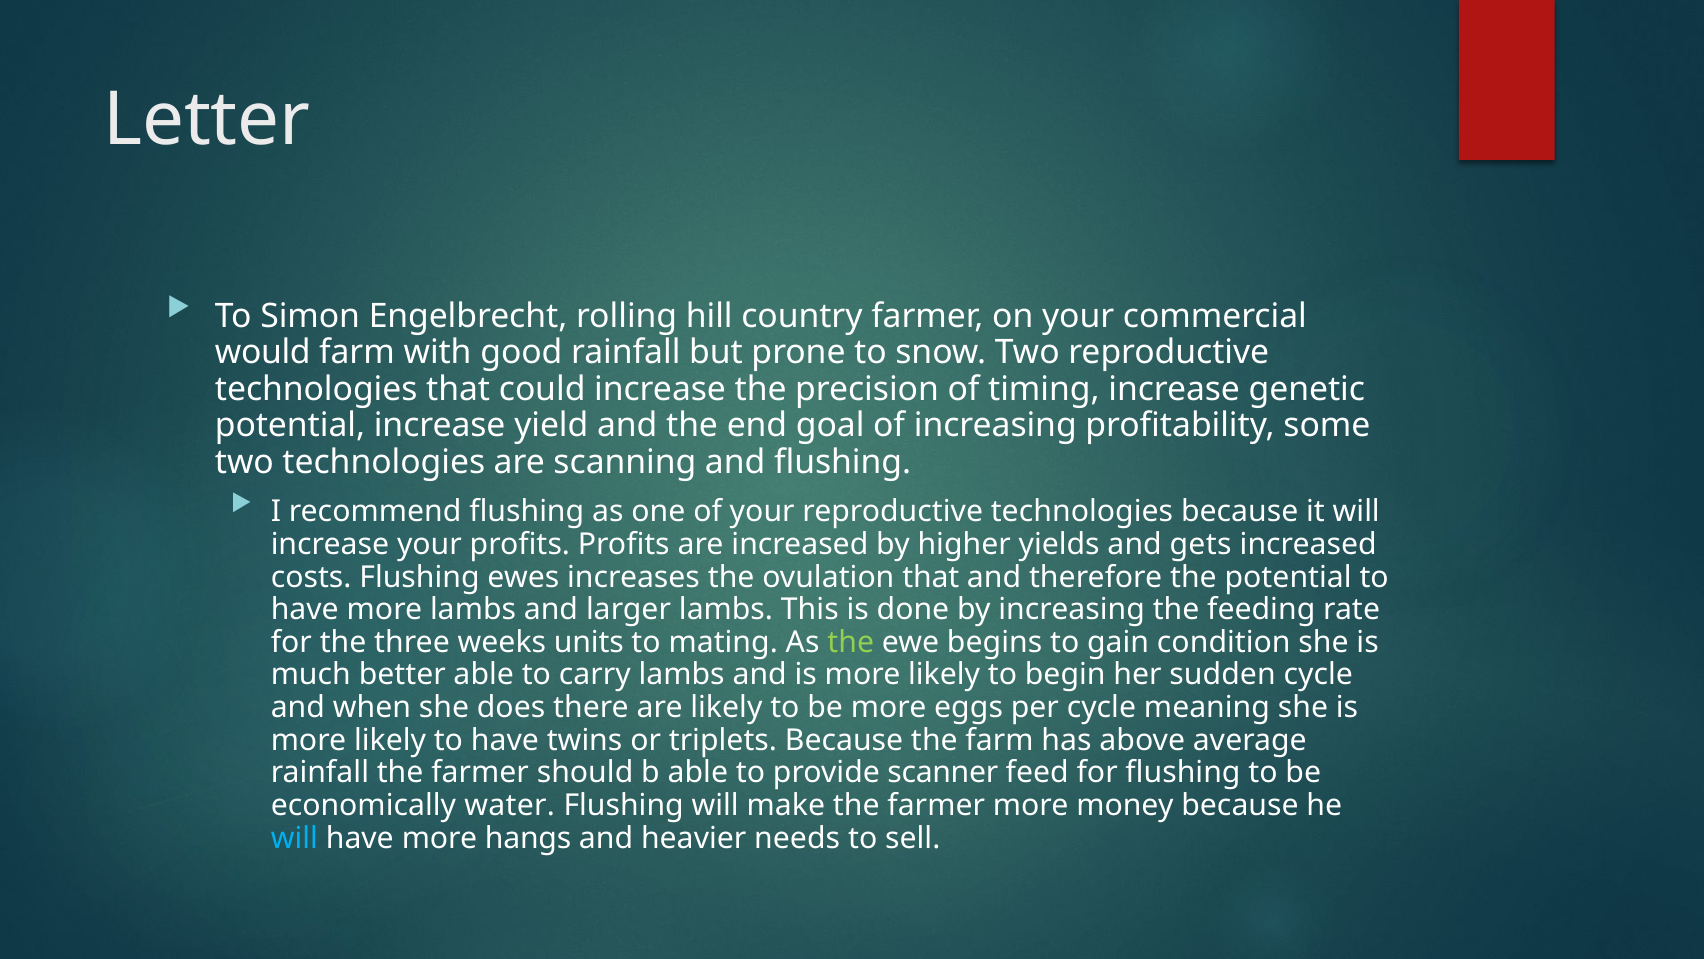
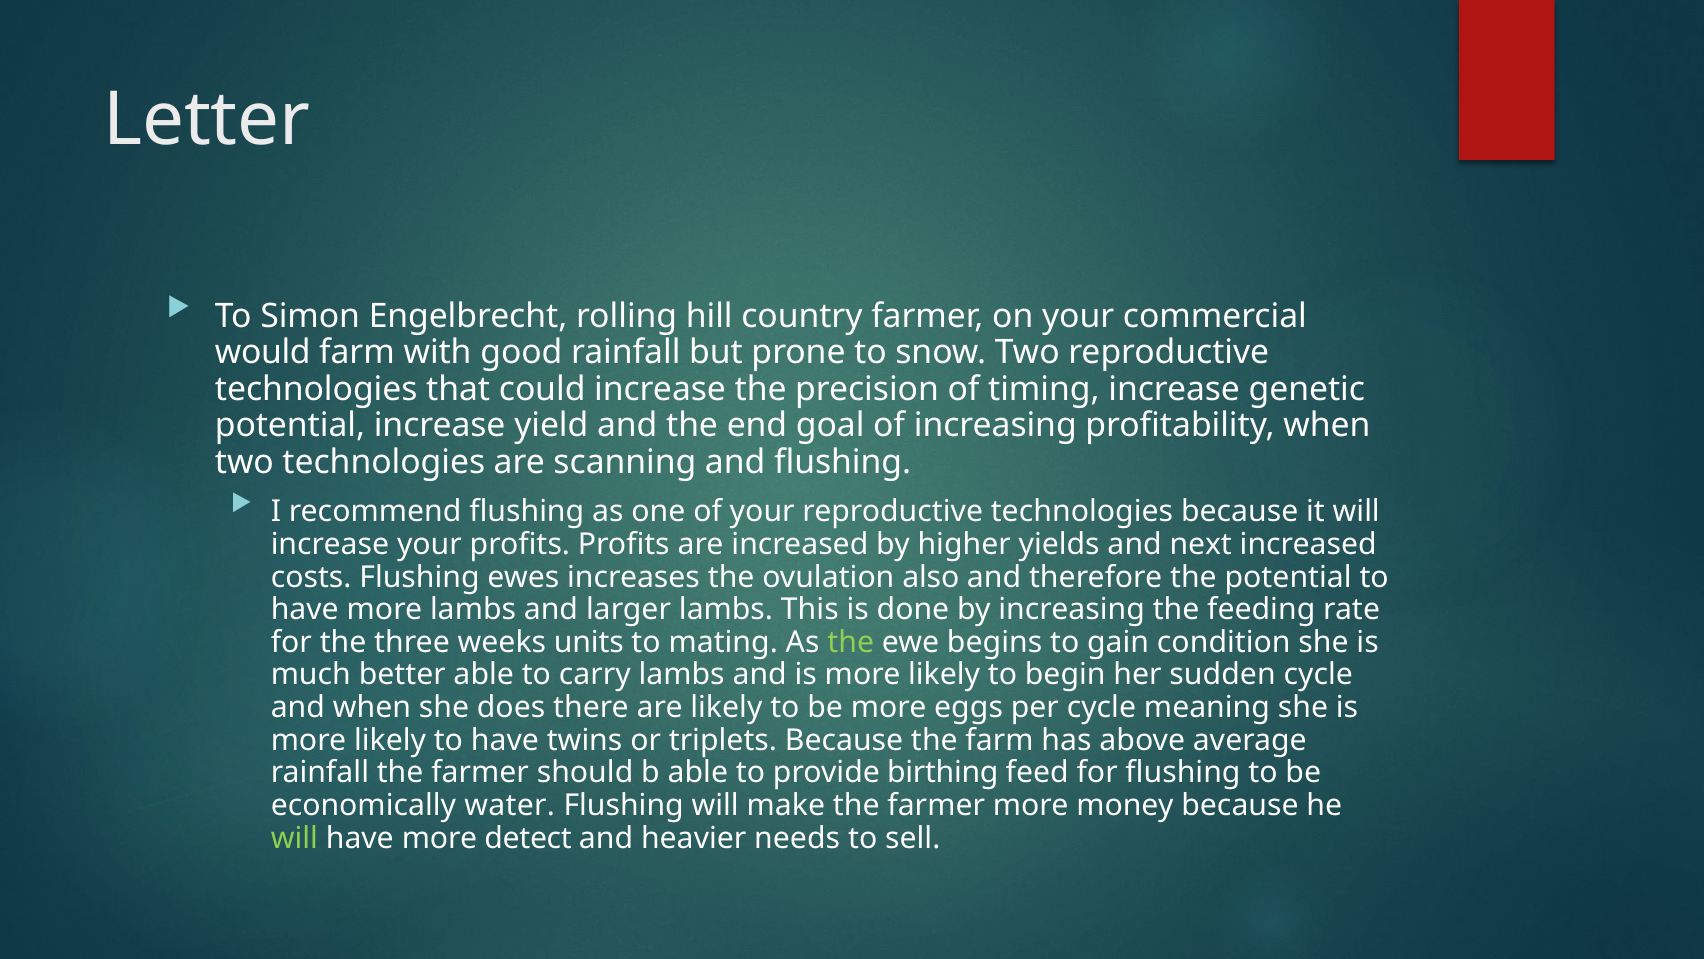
profitability some: some -> when
gets: gets -> next
ovulation that: that -> also
scanner: scanner -> birthing
will at (294, 838) colour: light blue -> light green
hangs: hangs -> detect
